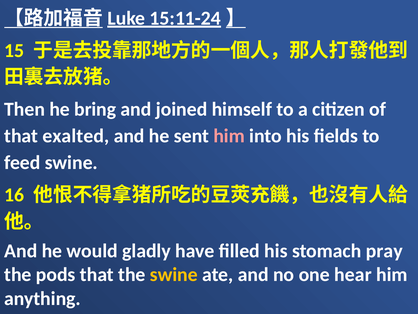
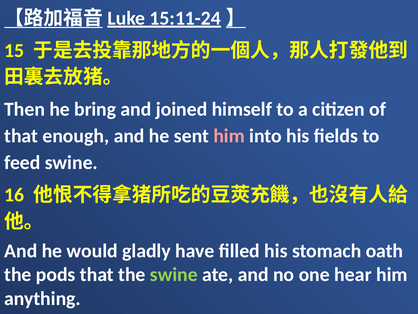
exalted: exalted -> enough
pray: pray -> oath
swine at (174, 274) colour: yellow -> light green
